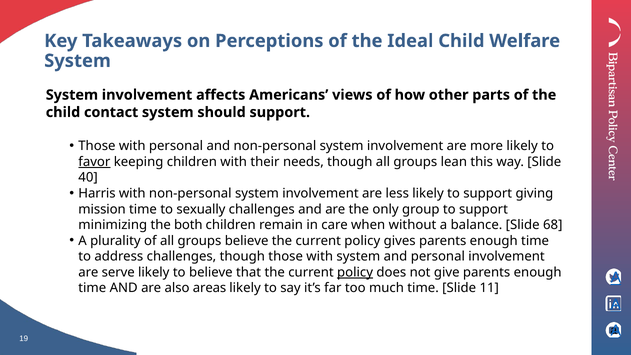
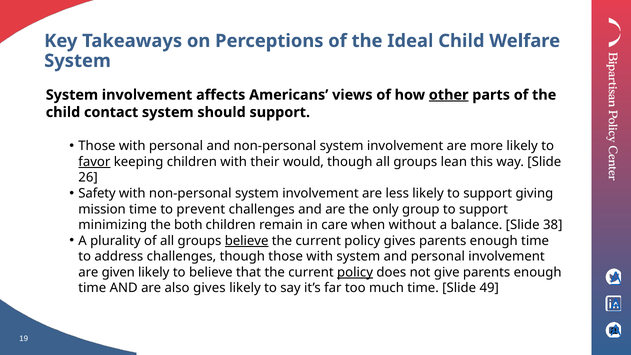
other underline: none -> present
needs: needs -> would
40: 40 -> 26
Harris: Harris -> Safety
sexually: sexually -> prevent
68: 68 -> 38
believe at (247, 241) underline: none -> present
serve: serve -> given
also areas: areas -> gives
11: 11 -> 49
